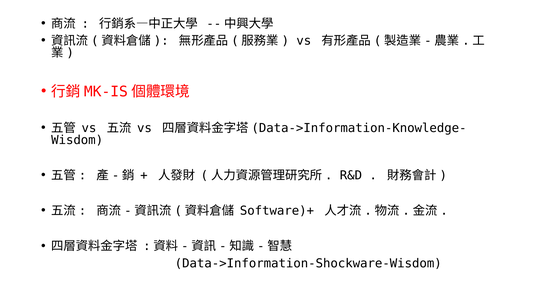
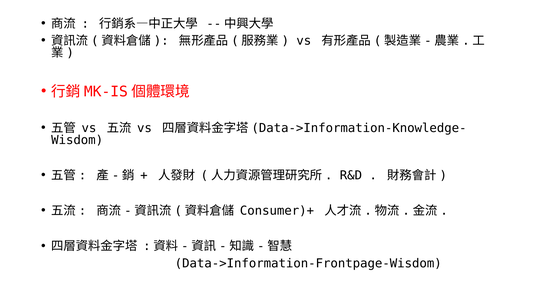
Software)+: Software)+ -> Consumer)+
Data->Information-Shockware-Wisdom: Data->Information-Shockware-Wisdom -> Data->Information-Frontpage-Wisdom
